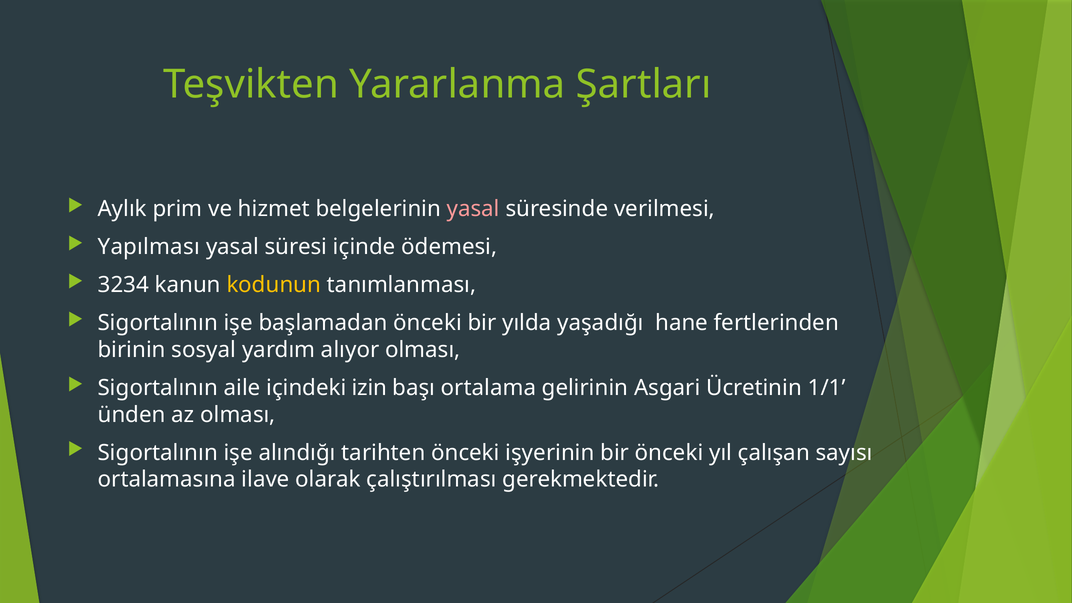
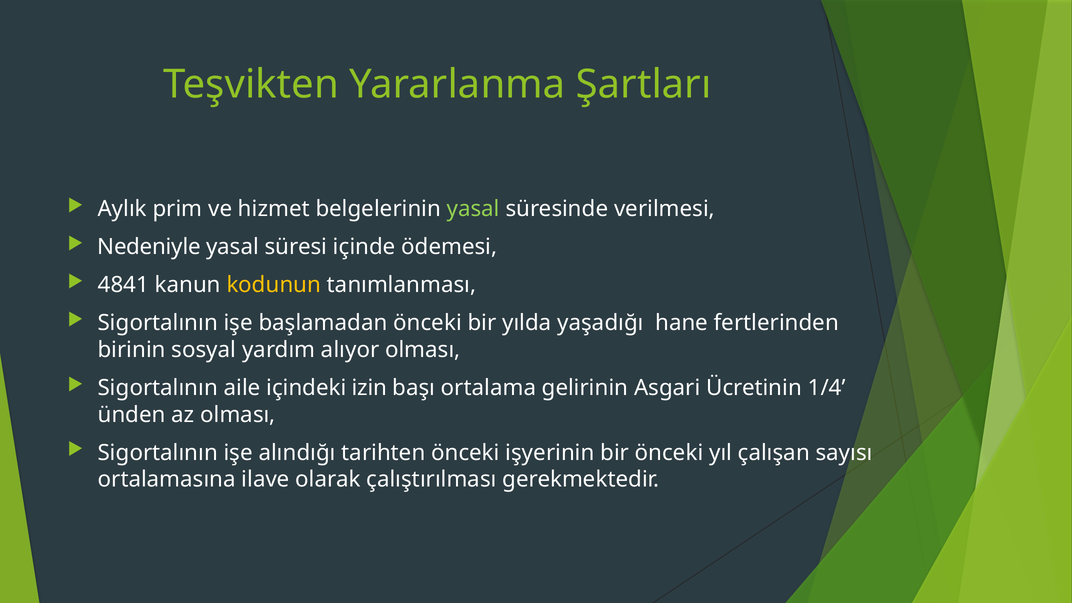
yasal at (473, 209) colour: pink -> light green
Yapılması: Yapılması -> Nedeniyle
3234: 3234 -> 4841
1/1: 1/1 -> 1/4
